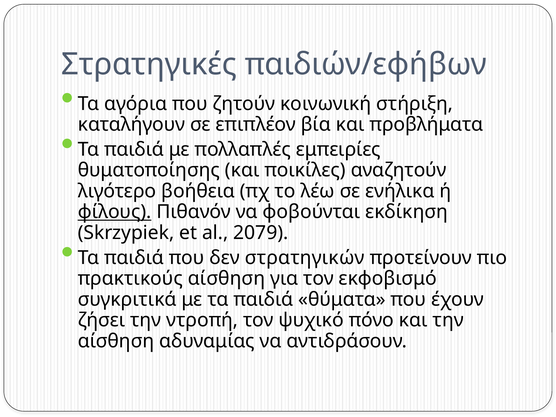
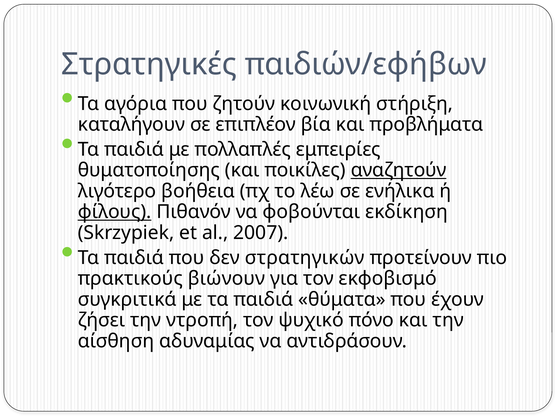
αναζητούν underline: none -> present
2079: 2079 -> 2007
πρακτικούς αίσθηση: αίσθηση -> βιώνουν
